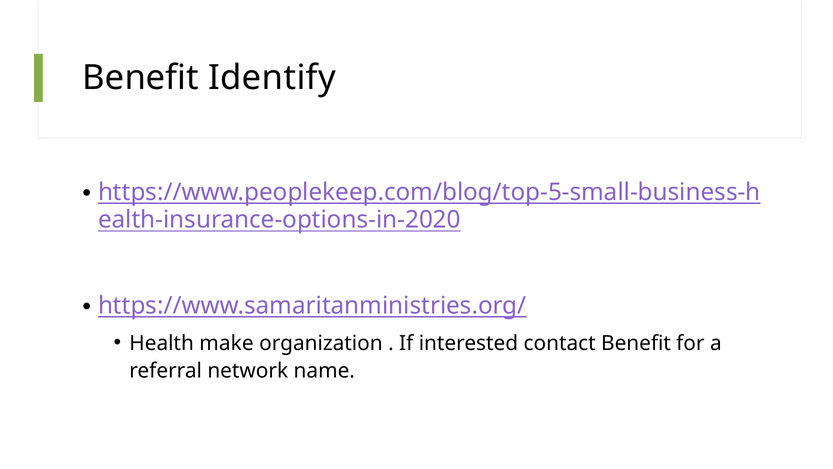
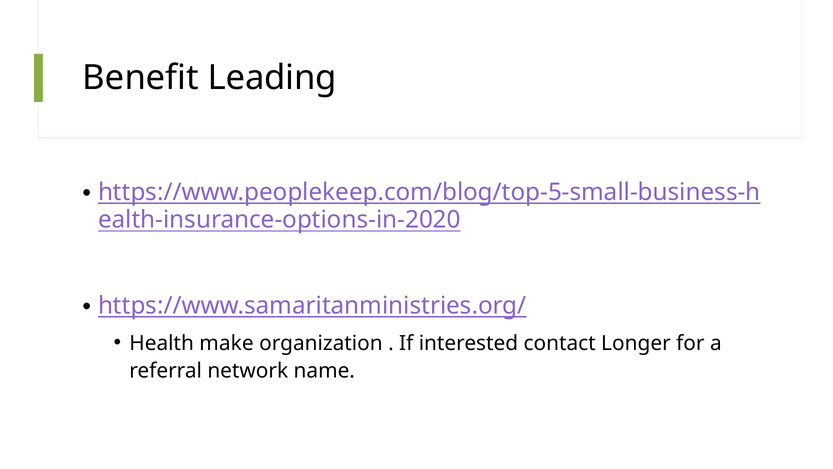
Identify: Identify -> Leading
contact Benefit: Benefit -> Longer
